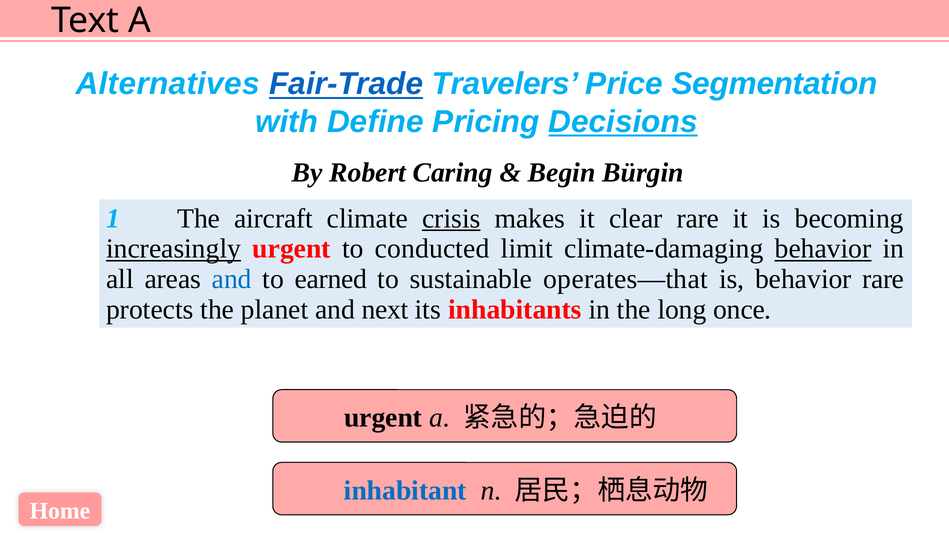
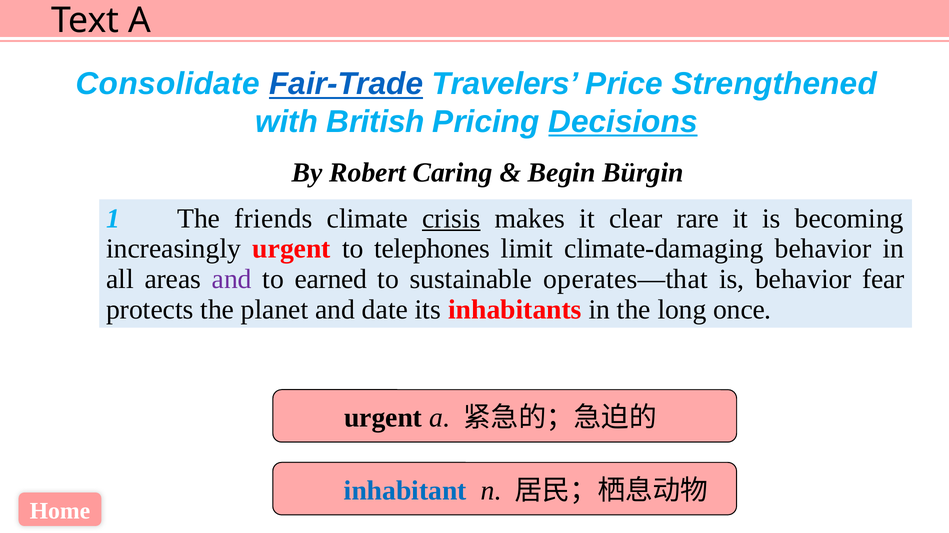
Alternatives: Alternatives -> Consolidate
Segmentation: Segmentation -> Strengthened
Define: Define -> British
aircraft: aircraft -> friends
increasingly underline: present -> none
conducted: conducted -> telephones
behavior at (823, 249) underline: present -> none
and at (232, 280) colour: blue -> purple
behavior rare: rare -> fear
next: next -> date
